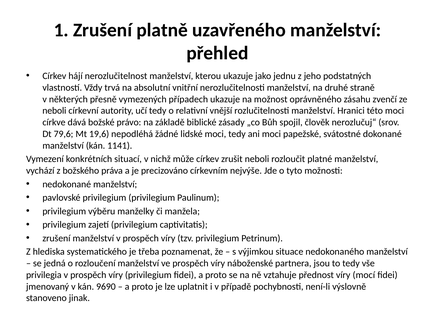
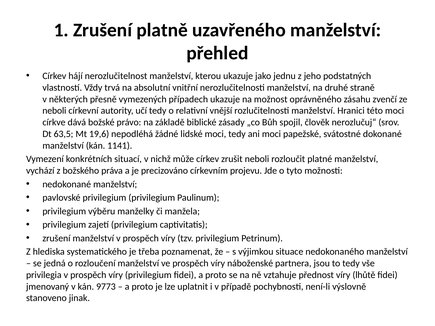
79,6: 79,6 -> 63,5
nejvýše: nejvýše -> projevu
mocí: mocí -> lhůtě
9690: 9690 -> 9773
